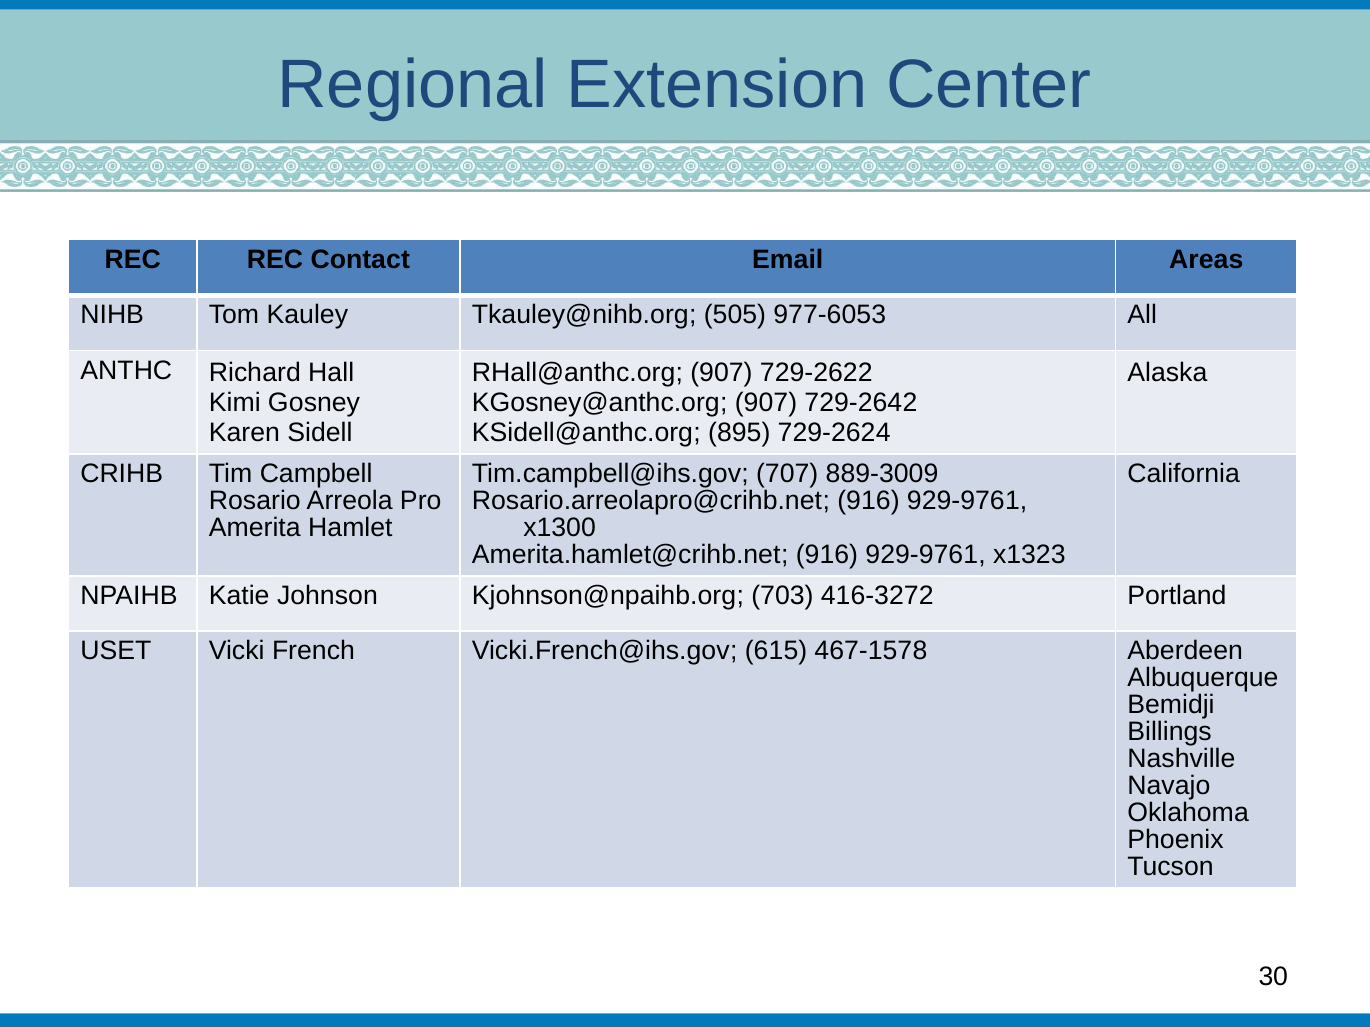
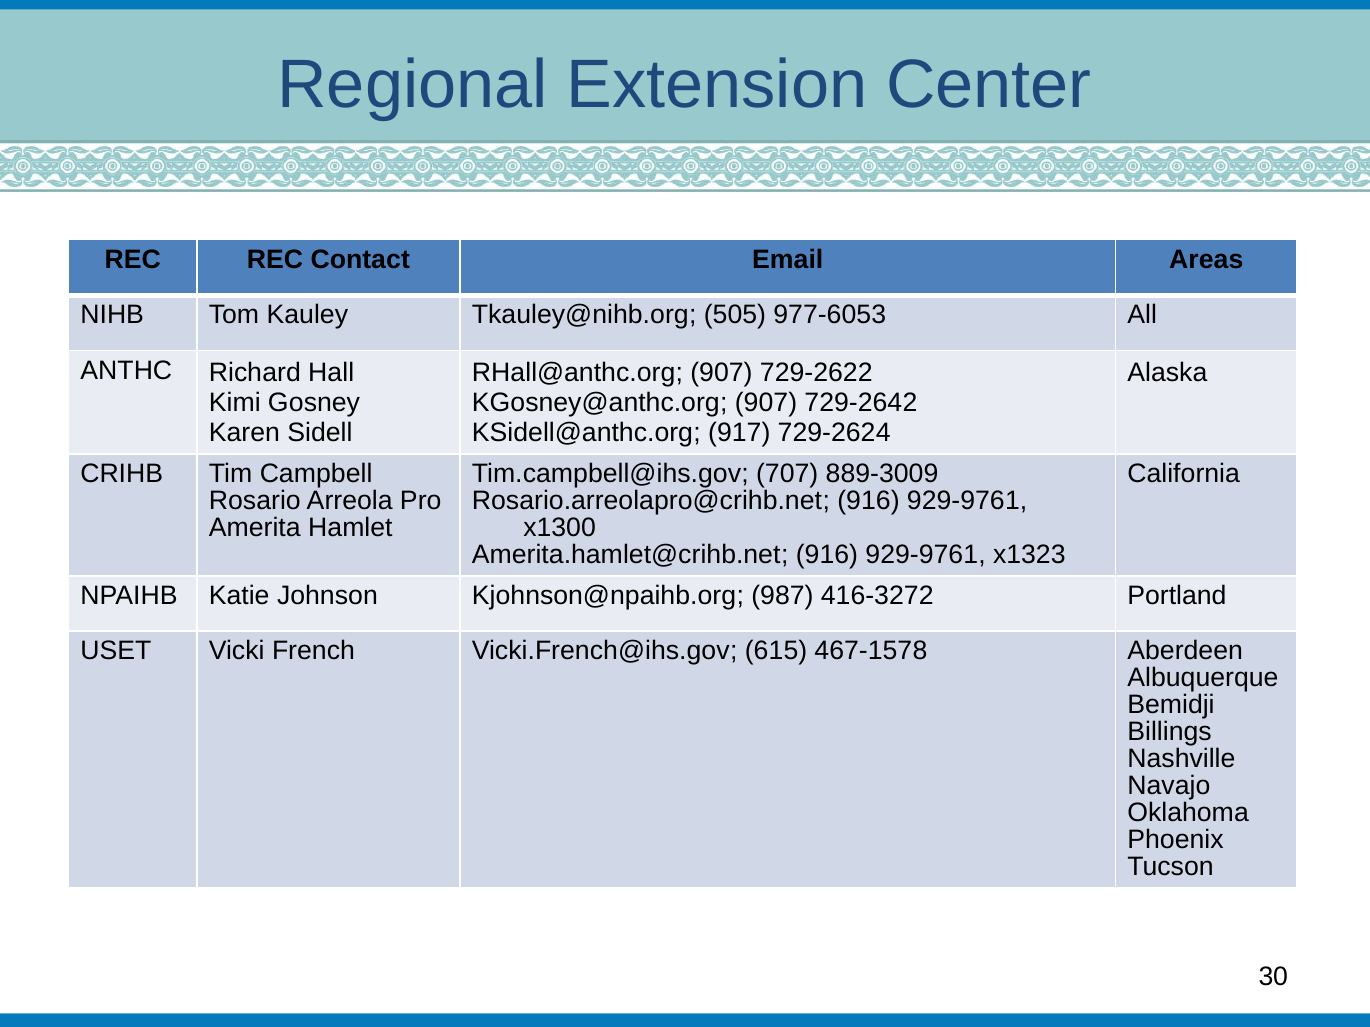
895: 895 -> 917
703: 703 -> 987
